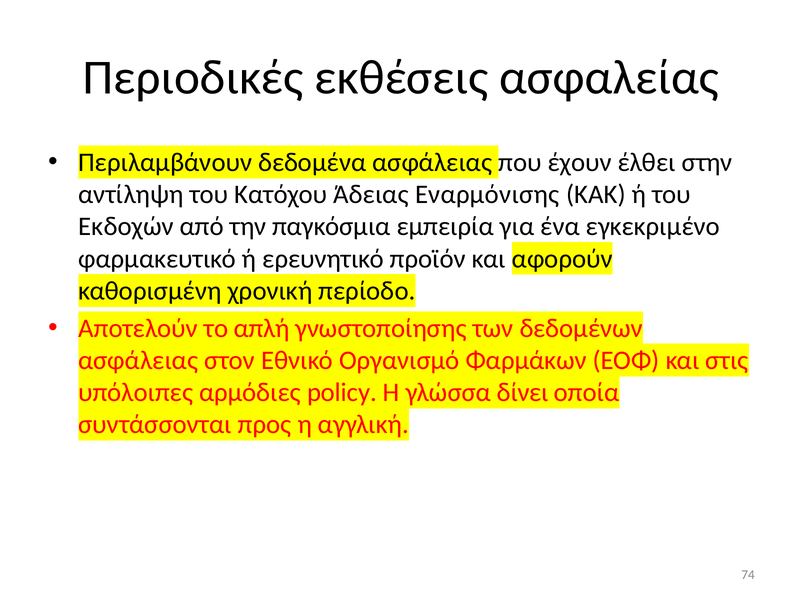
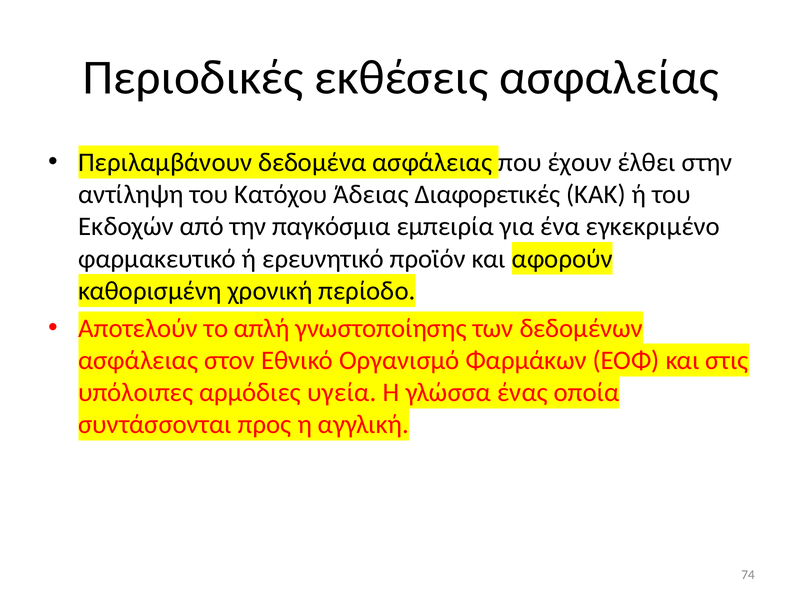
Εναρμόνισης: Εναρμόνισης -> Διαφορετικές
policy: policy -> υγεία
δίνει: δίνει -> ένας
